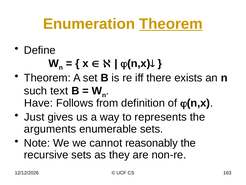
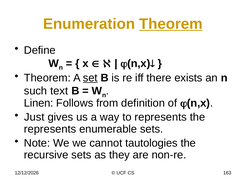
set underline: none -> present
Have: Have -> Linen
arguments at (50, 129): arguments -> represents
reasonably: reasonably -> tautologies
